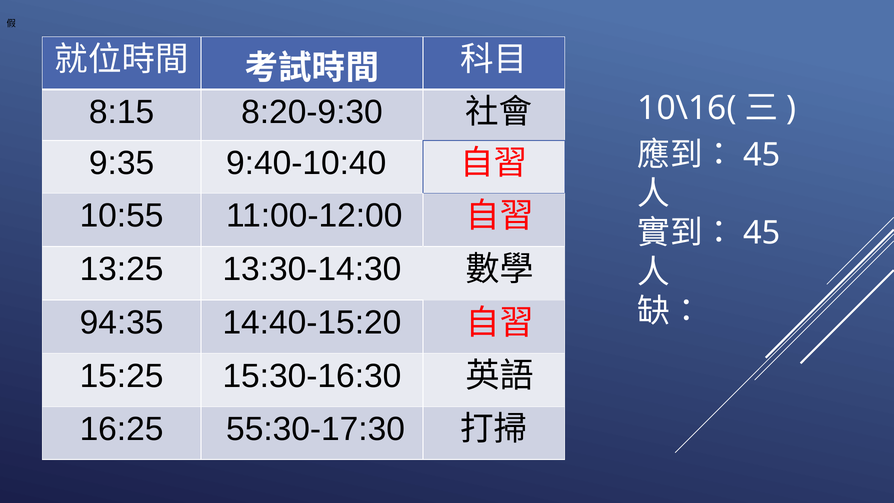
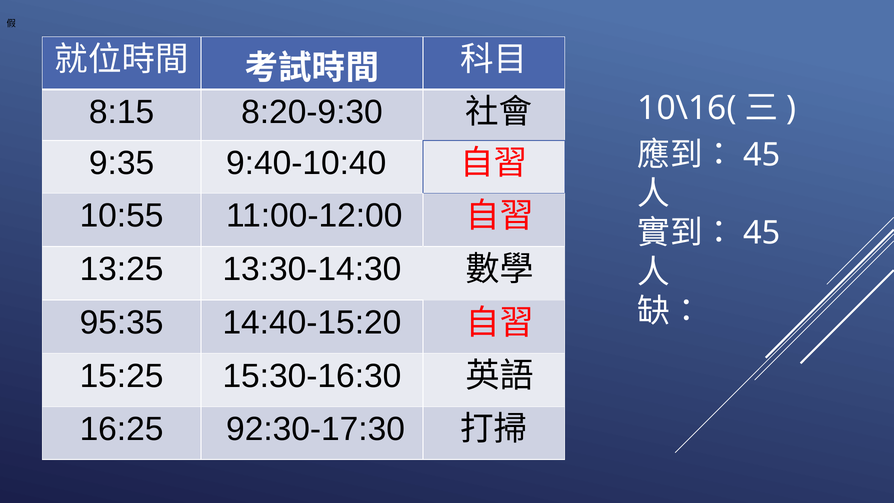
94:35: 94:35 -> 95:35
55:30-17:30: 55:30-17:30 -> 92:30-17:30
